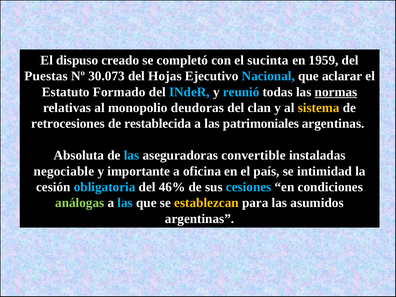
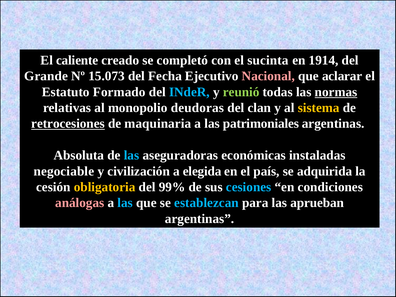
dispuso: dispuso -> caliente
1959: 1959 -> 1914
Puestas: Puestas -> Grande
30.073: 30.073 -> 15.073
Hojas: Hojas -> Fecha
Nacional colour: light blue -> pink
reunió colour: light blue -> light green
retrocesiones underline: none -> present
restablecida: restablecida -> maquinaria
convertible: convertible -> económicas
importante: importante -> civilización
oficina: oficina -> elegida
intimidad: intimidad -> adquirida
obligatoria colour: light blue -> yellow
46%: 46% -> 99%
análogas colour: light green -> pink
establezcan colour: yellow -> light blue
asumidos: asumidos -> aprueban
